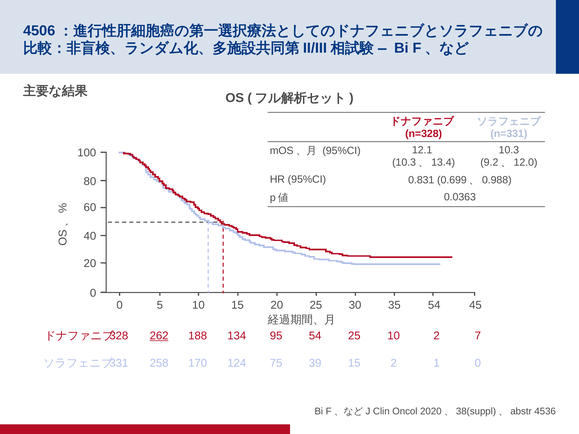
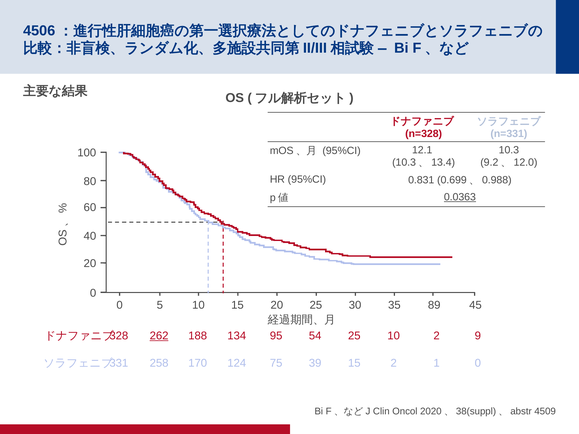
0.0363 underline: none -> present
35 54: 54 -> 89
7: 7 -> 9
4536: 4536 -> 4509
